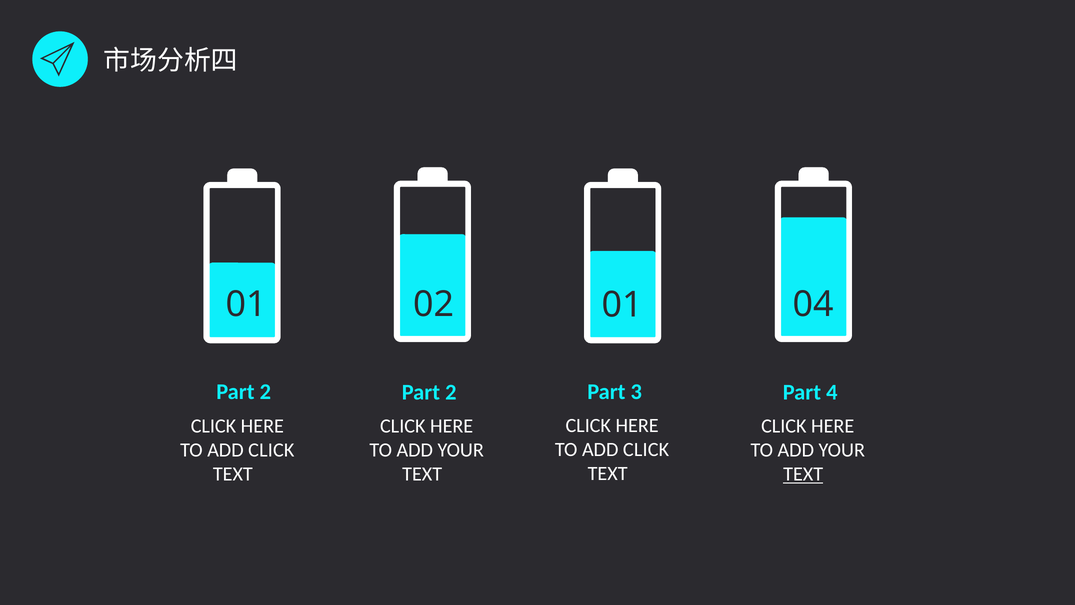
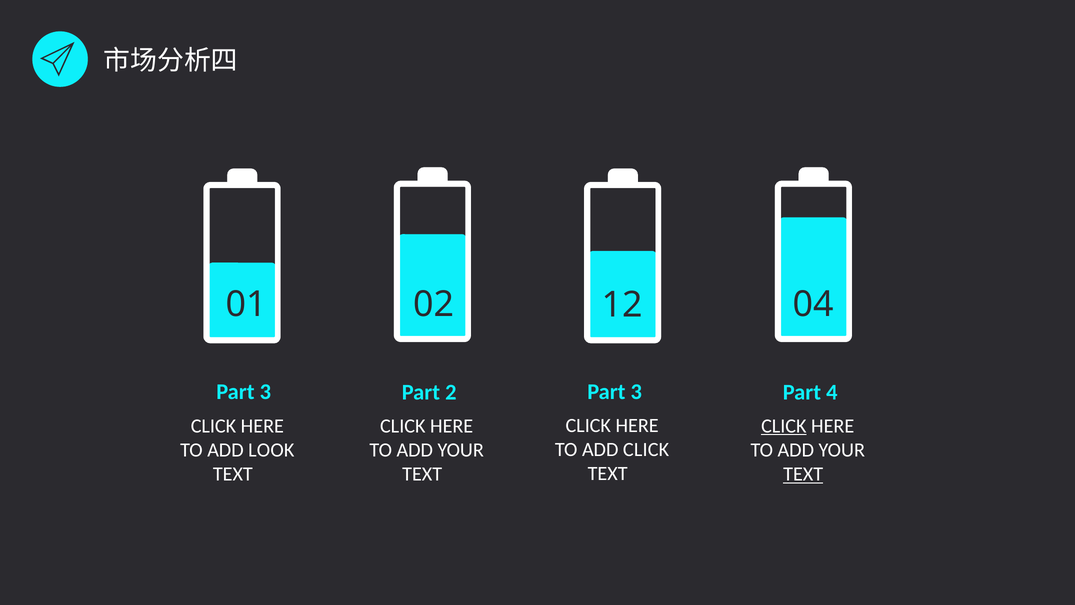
02 01: 01 -> 12
2 at (265, 392): 2 -> 3
CLICK at (784, 426) underline: none -> present
CLICK at (271, 450): CLICK -> LOOK
